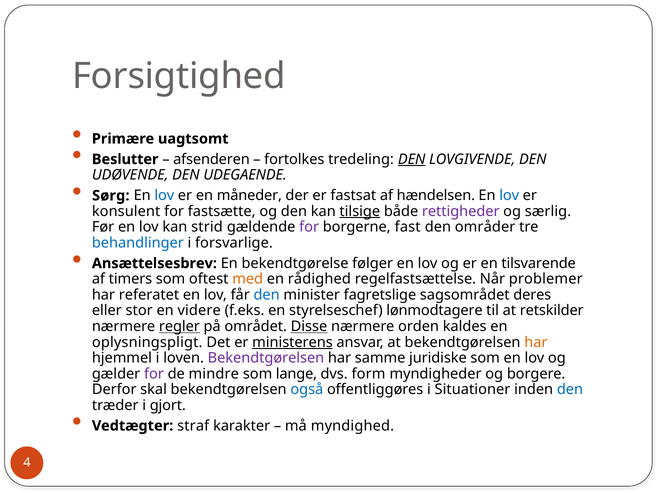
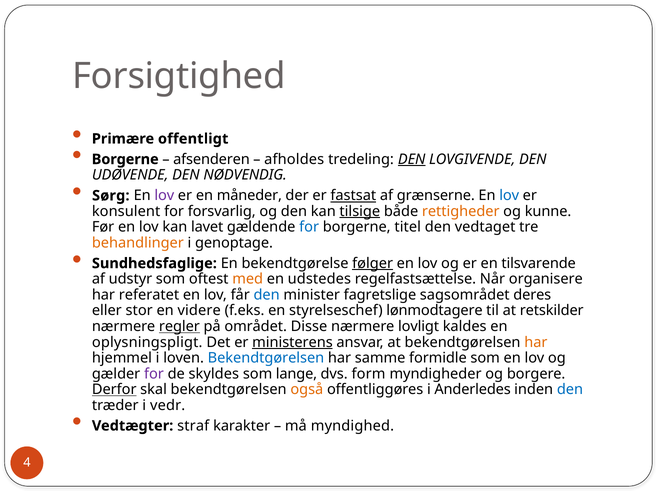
uagtsomt: uagtsomt -> offentligt
Beslutter at (125, 159): Beslutter -> Borgerne
fortolkes: fortolkes -> afholdes
UDEGAENDE: UDEGAENDE -> NØDVENDIG
lov at (164, 195) colour: blue -> purple
fastsat underline: none -> present
hændelsen: hændelsen -> grænserne
fastsætte: fastsætte -> forsvarlig
rettigheder colour: purple -> orange
særlig: særlig -> kunne
strid: strid -> lavet
for at (309, 227) colour: purple -> blue
fast: fast -> titel
områder: områder -> vedtaget
behandlinger colour: blue -> orange
forsvarlige: forsvarlige -> genoptage
Ansættelsesbrev: Ansættelsesbrev -> Sundhedsfaglige
følger underline: none -> present
timers: timers -> udstyr
rådighed: rådighed -> udstedes
problemer: problemer -> organisere
Disse underline: present -> none
orden: orden -> lovligt
Bekendtgørelsen at (266, 358) colour: purple -> blue
juridiske: juridiske -> formidle
mindre: mindre -> skyldes
Derfor underline: none -> present
også colour: blue -> orange
Situationer: Situationer -> Anderledes
gjort: gjort -> vedr
